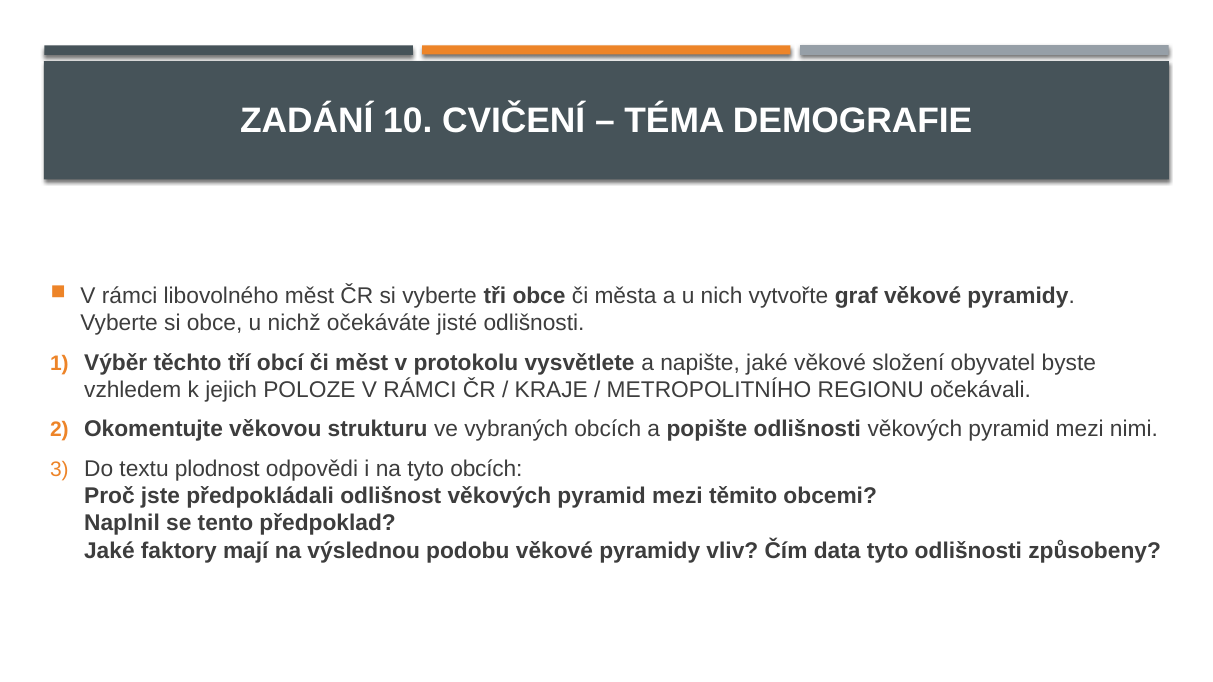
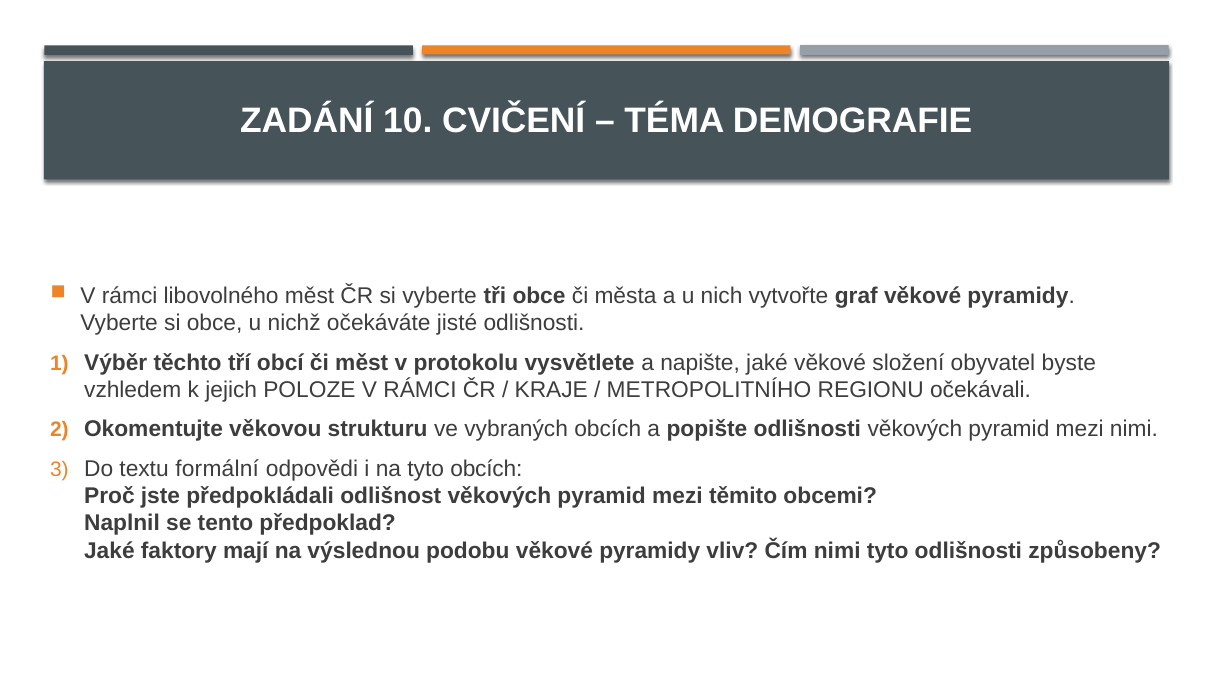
plodnost: plodnost -> formální
Čím data: data -> nimi
